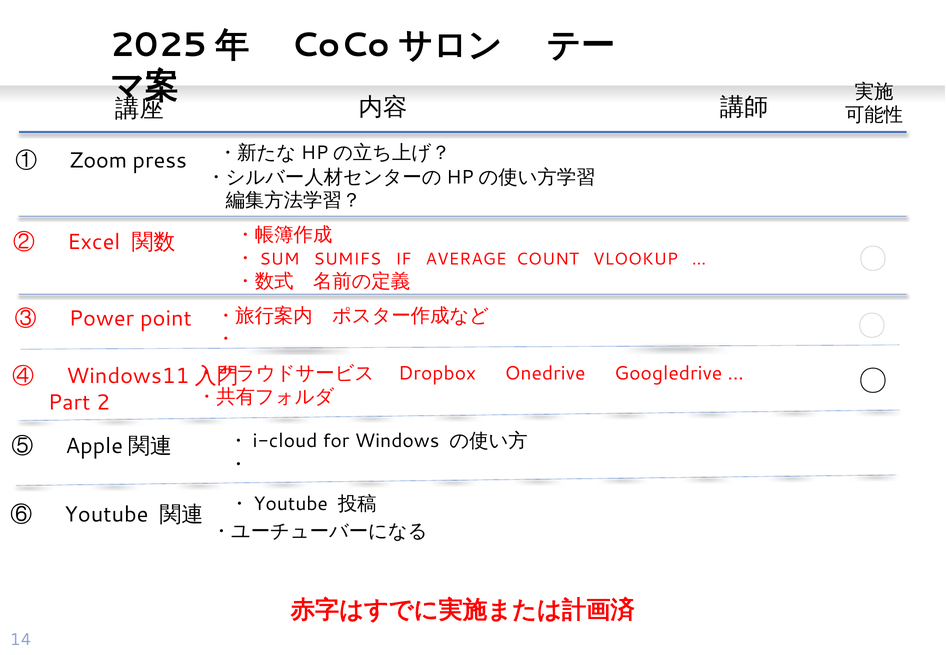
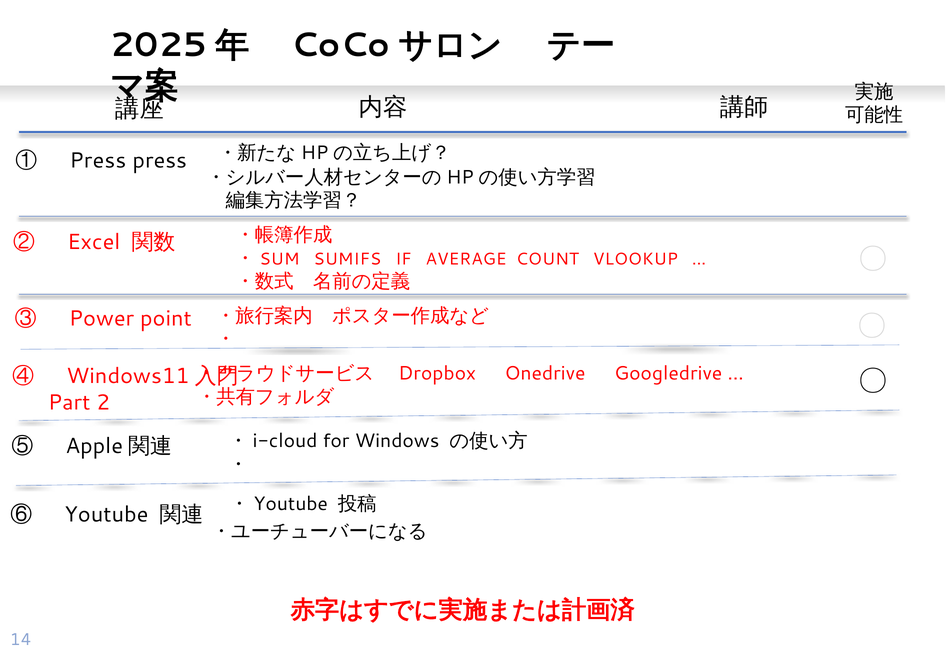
① Zoom: Zoom -> Press
